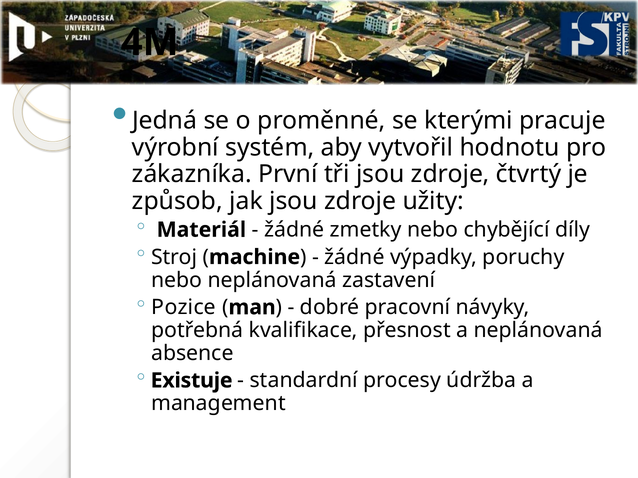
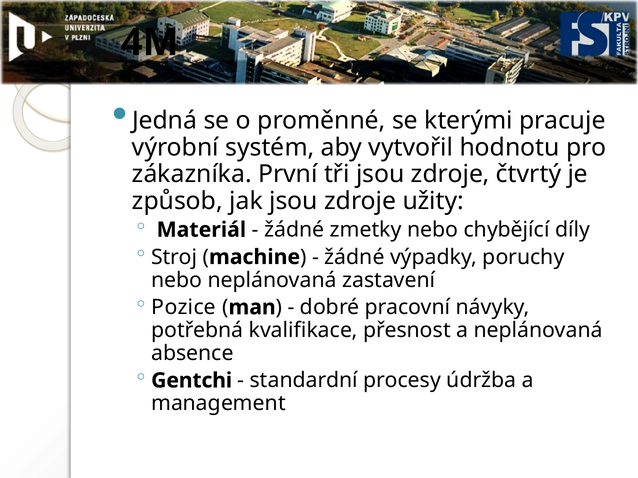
Existuje: Existuje -> Gentchi
